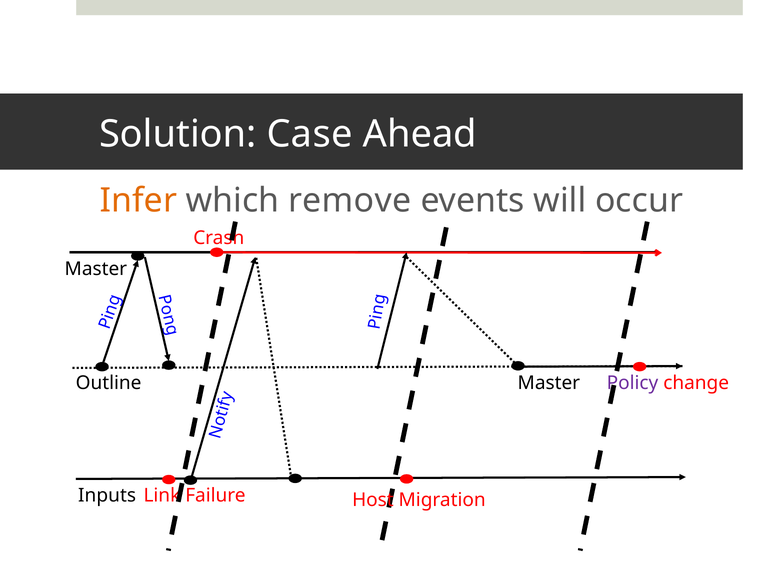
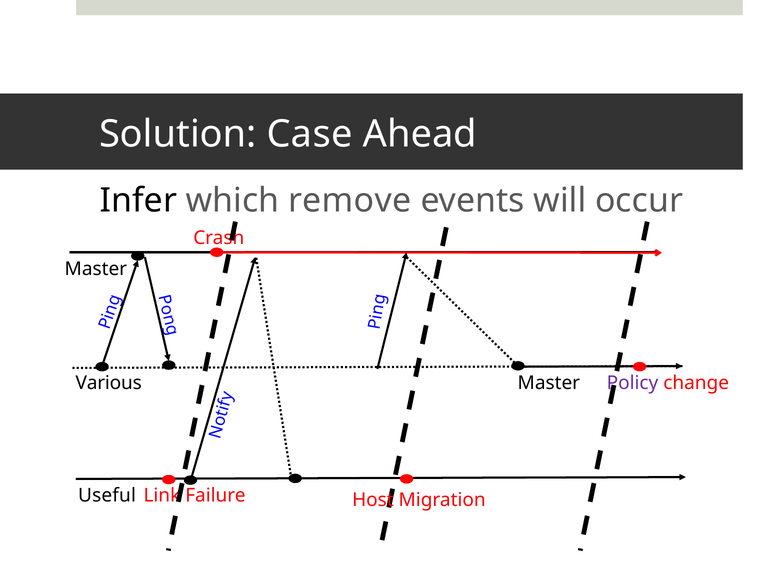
Infer colour: orange -> black
Outline: Outline -> Various
Inputs: Inputs -> Useful
